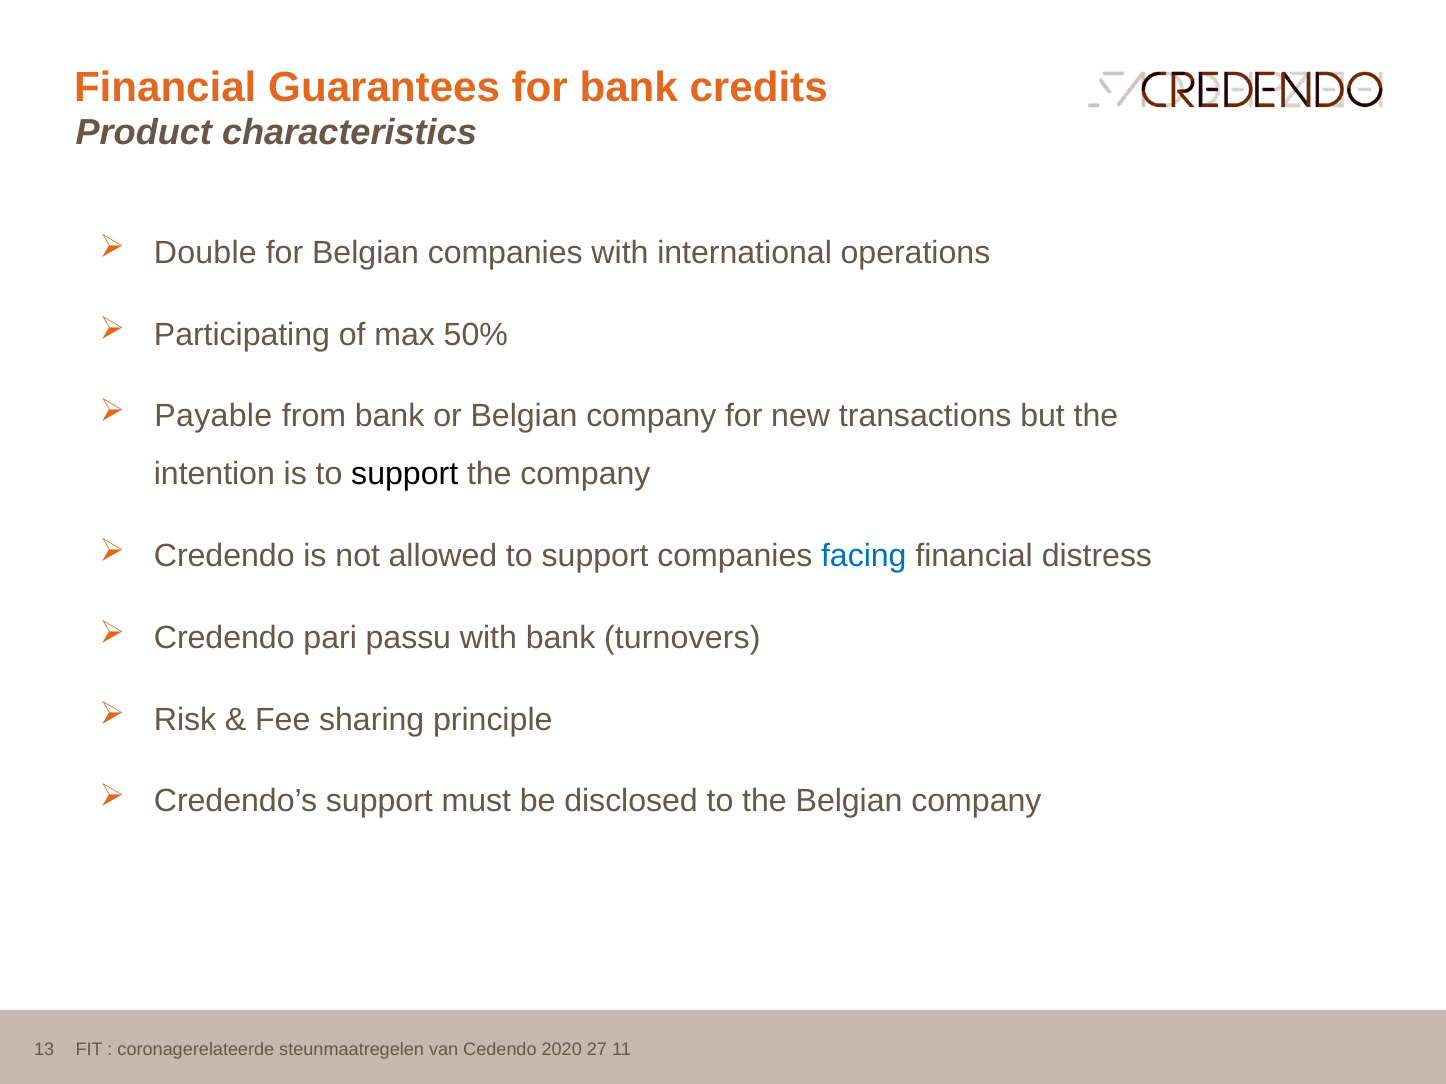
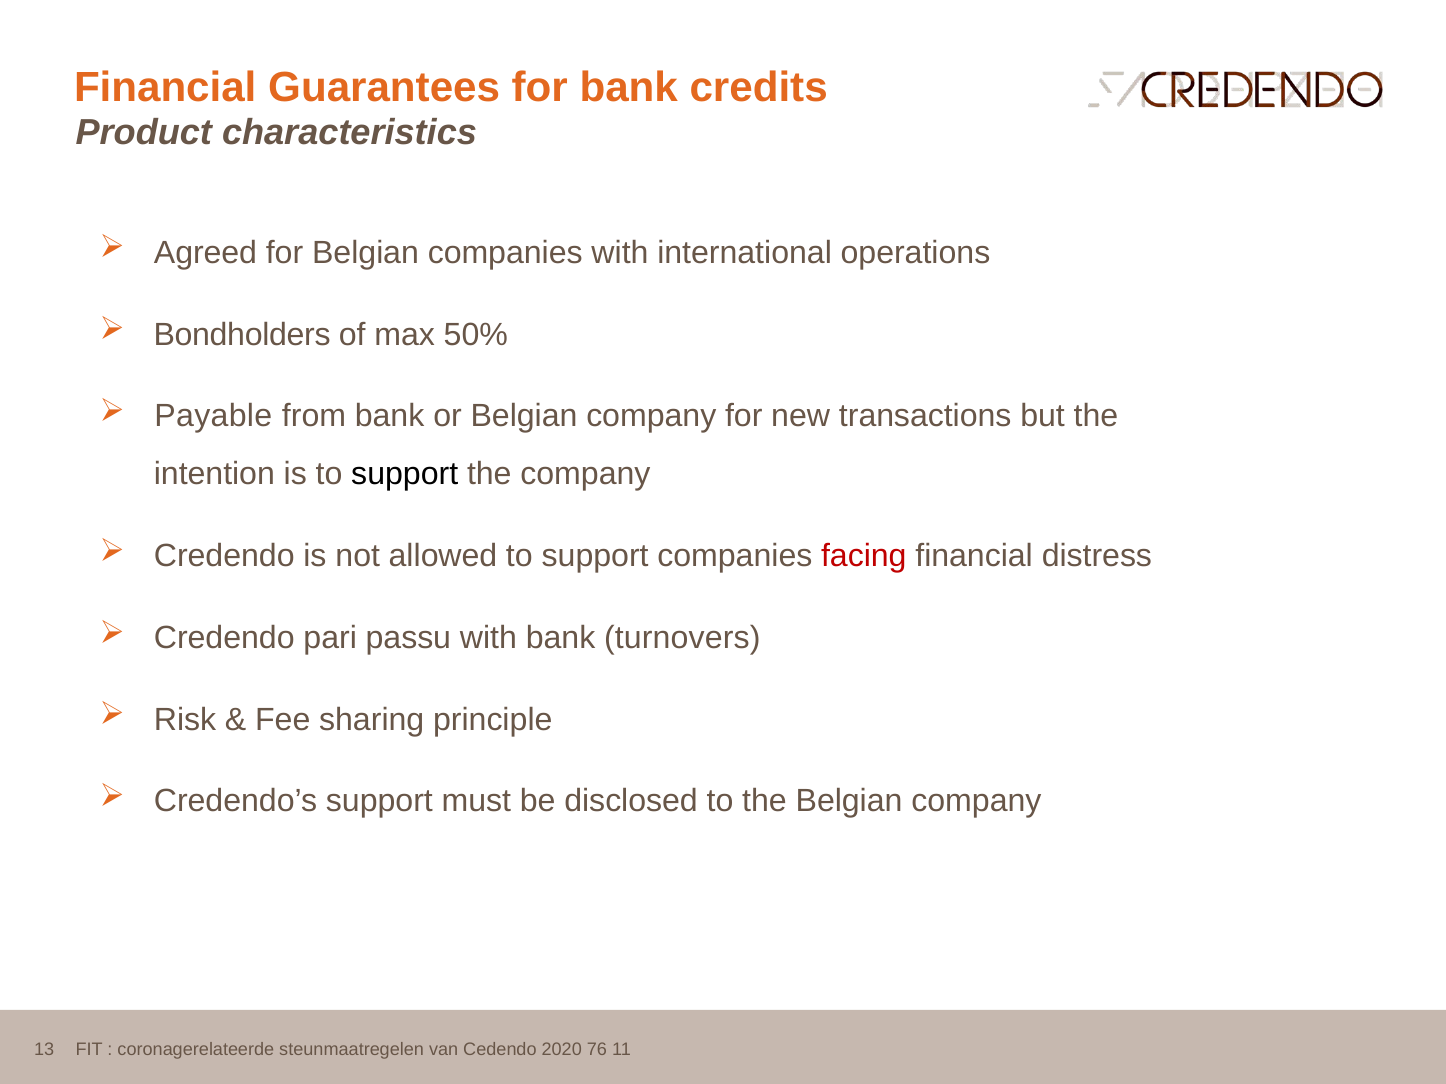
Double: Double -> Agreed
Participating: Participating -> Bondholders
facing colour: blue -> red
27: 27 -> 76
